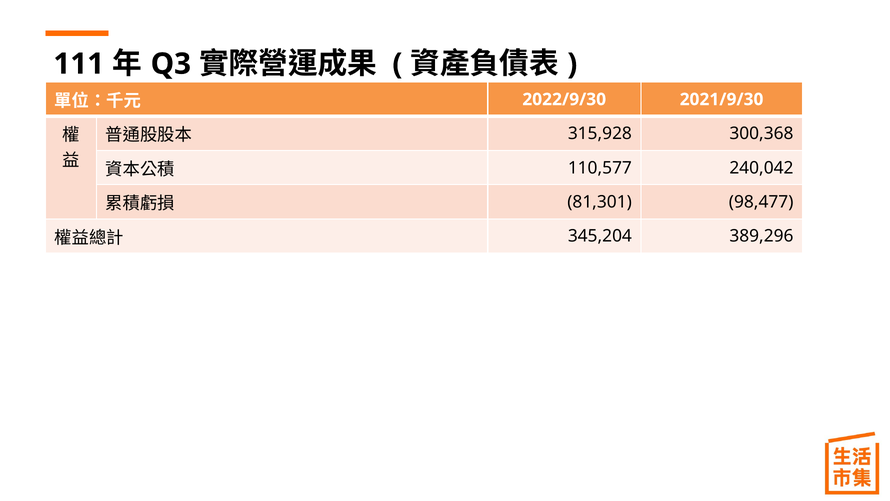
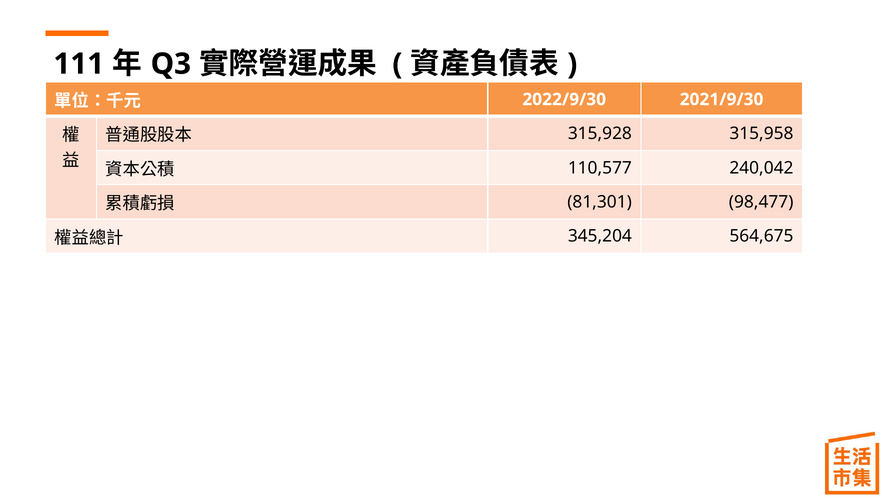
300,368: 300,368 -> 315,958
389,296: 389,296 -> 564,675
